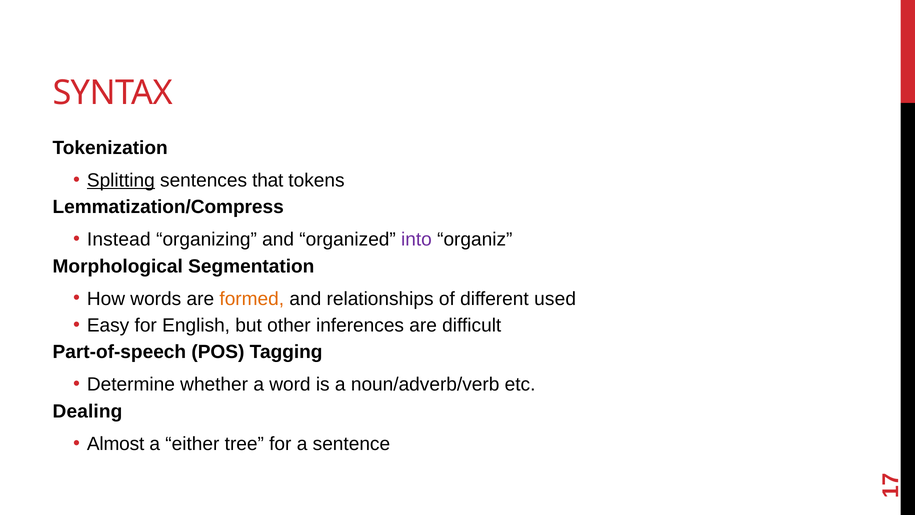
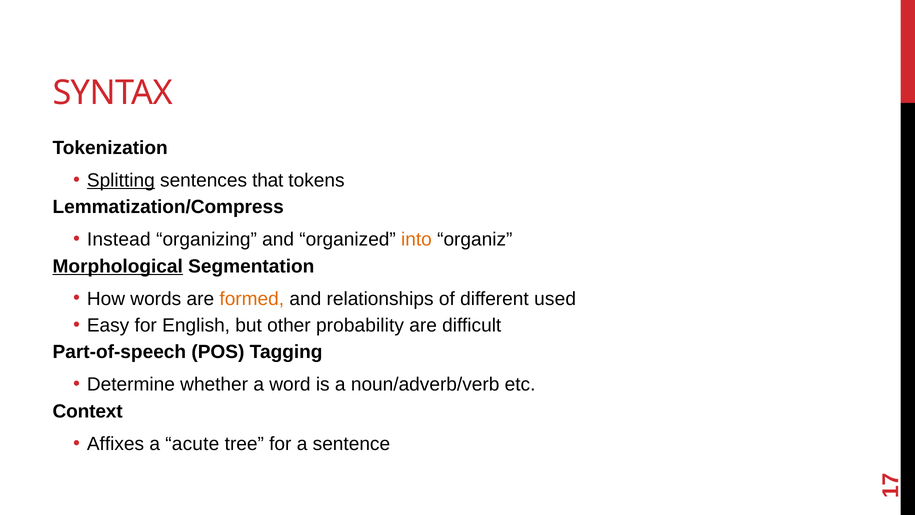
into colour: purple -> orange
Morphological underline: none -> present
inferences: inferences -> probability
Dealing: Dealing -> Context
Almost: Almost -> Affixes
either: either -> acute
